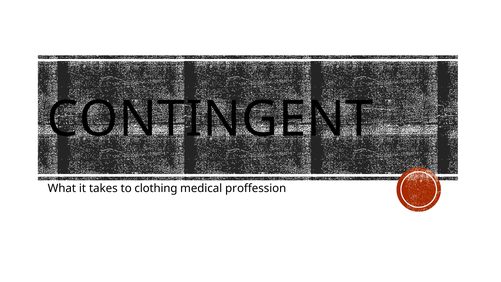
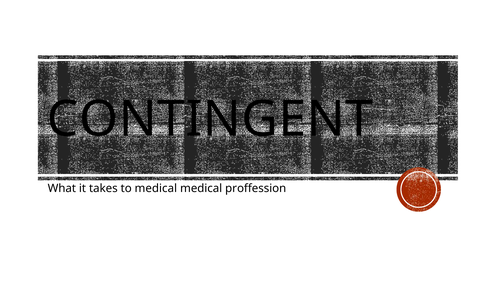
to clothing: clothing -> medical
